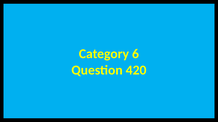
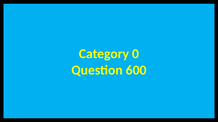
6: 6 -> 0
420: 420 -> 600
